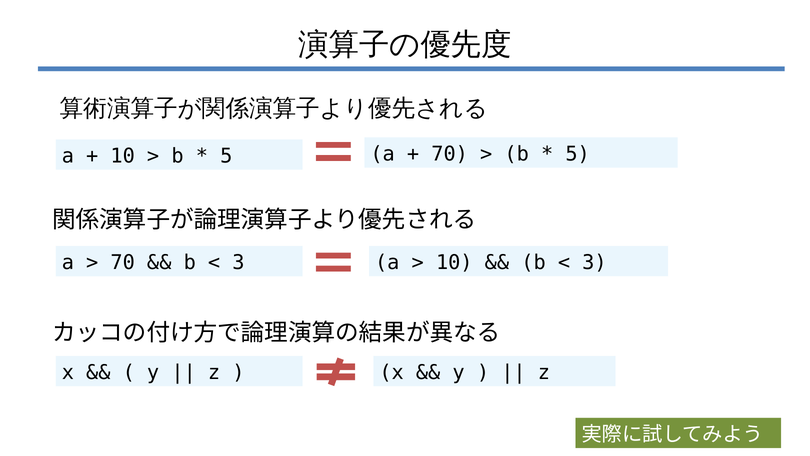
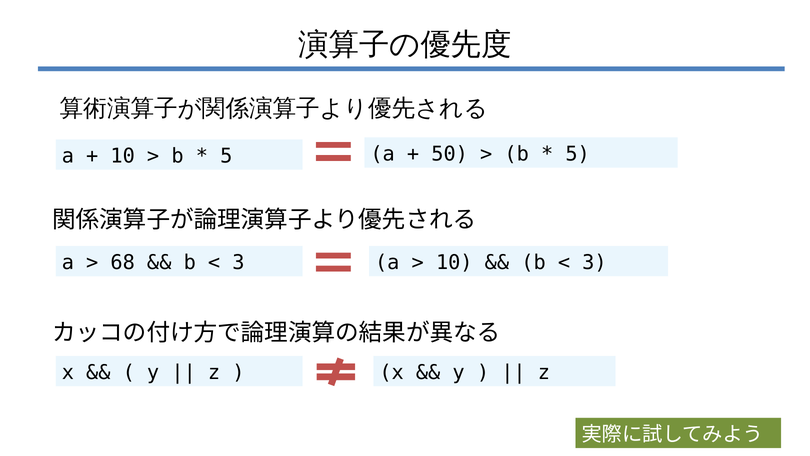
70 at (450, 154): 70 -> 50
70 at (123, 262): 70 -> 68
